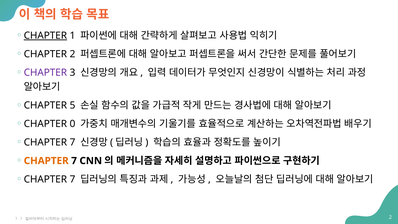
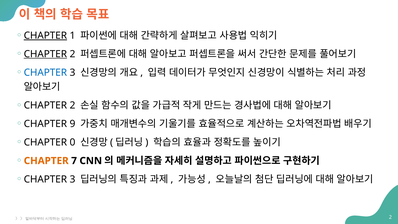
CHAPTER at (45, 54) underline: none -> present
CHAPTER at (45, 72) colour: purple -> blue
5 at (72, 105): 5 -> 2
0: 0 -> 9
7 at (72, 142): 7 -> 0
7 at (72, 179): 7 -> 3
